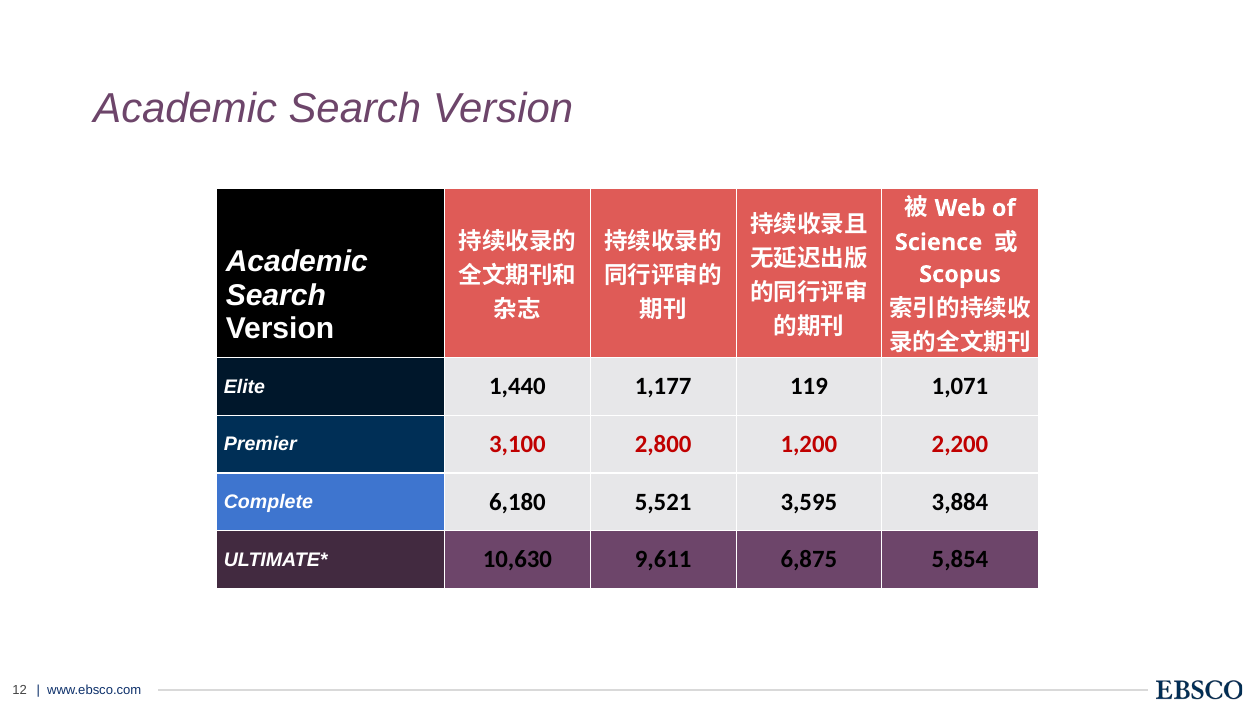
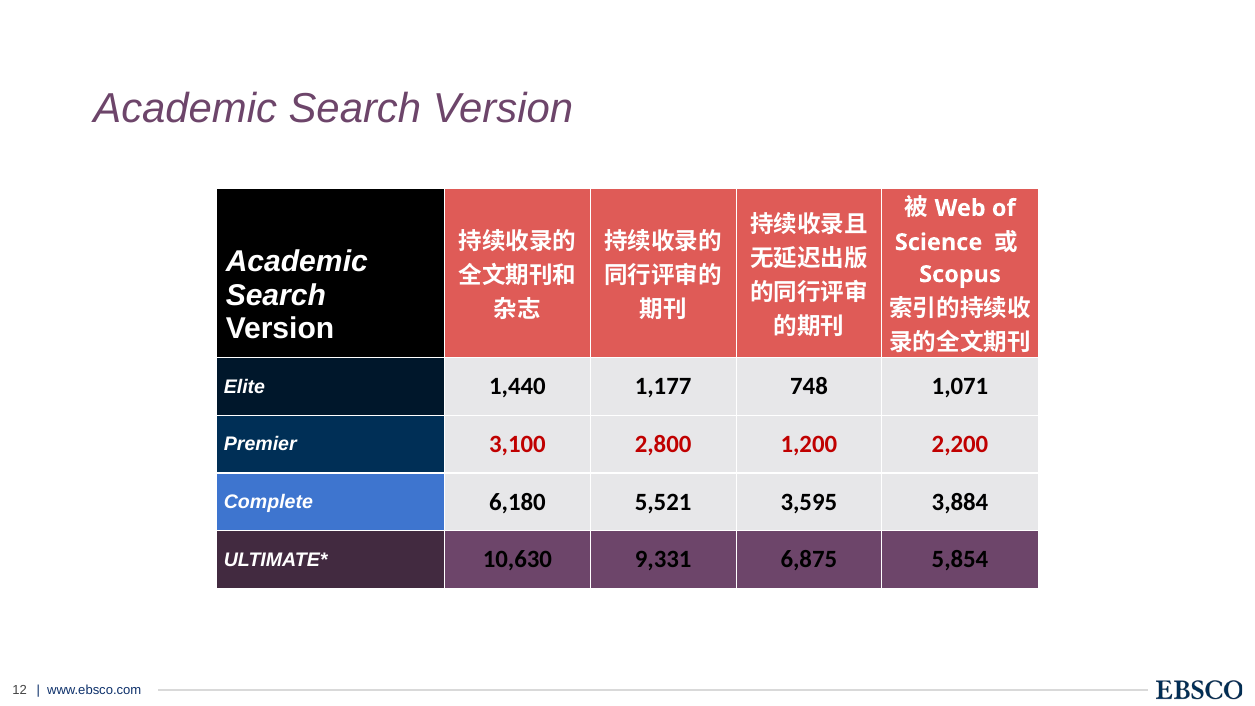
119: 119 -> 748
9,611: 9,611 -> 9,331
